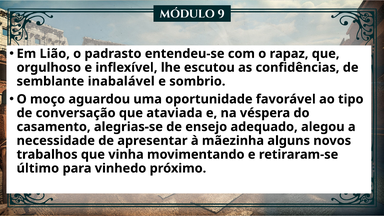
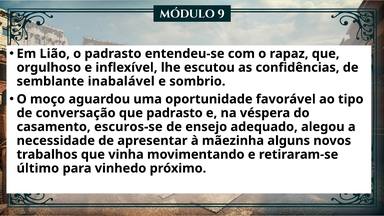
que ataviada: ataviada -> padrasto
alegrias-se: alegrias-se -> escuros-se
